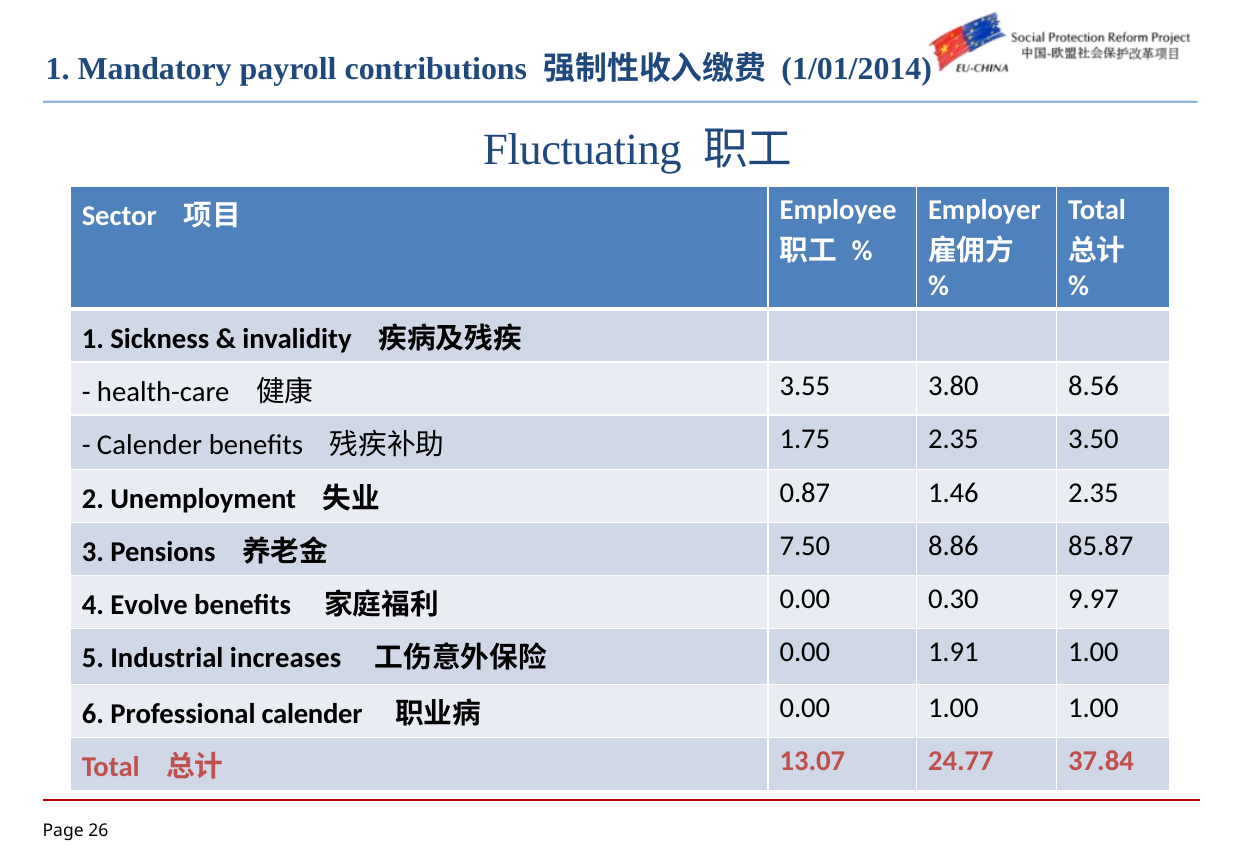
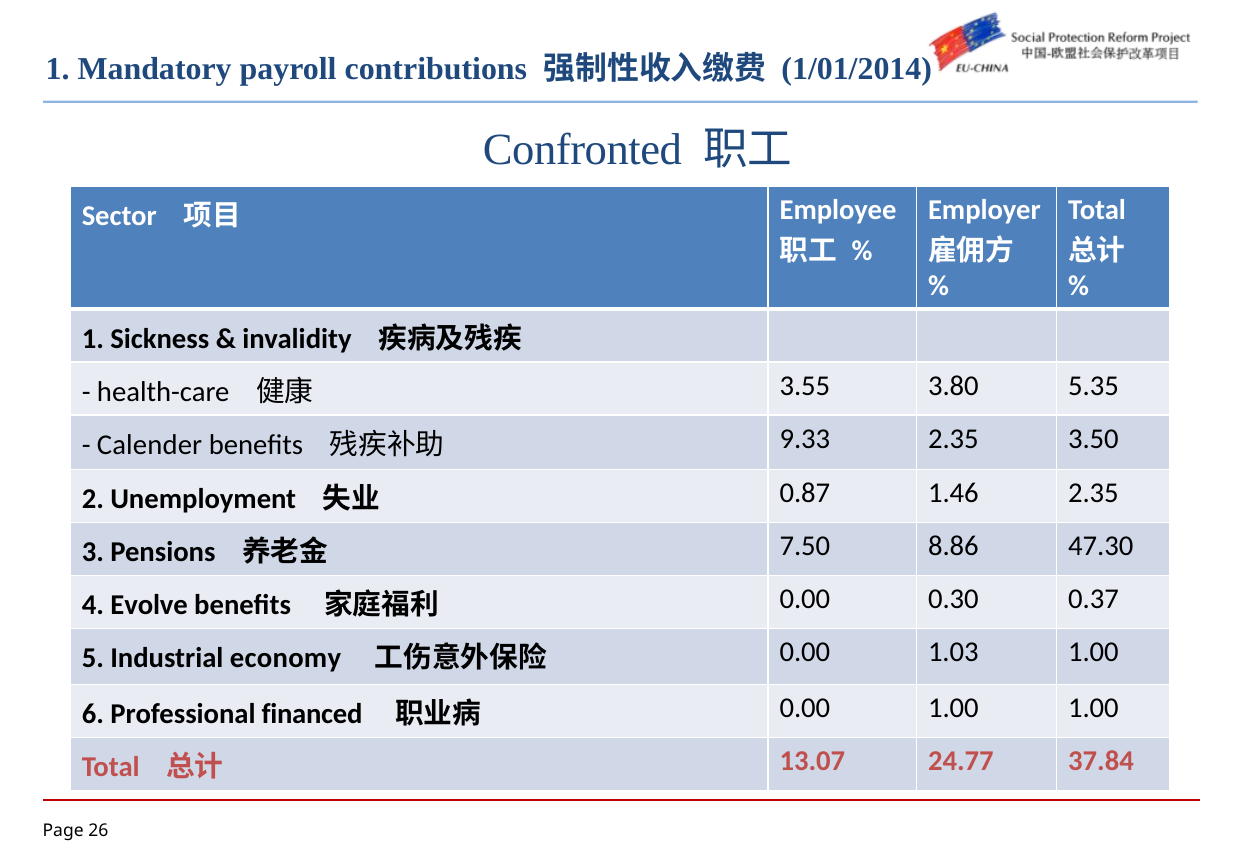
Fluctuating: Fluctuating -> Confronted
8.56: 8.56 -> 5.35
1.75: 1.75 -> 9.33
85.87: 85.87 -> 47.30
9.97: 9.97 -> 0.37
increases: increases -> economy
1.91: 1.91 -> 1.03
Professional calender: calender -> financed
